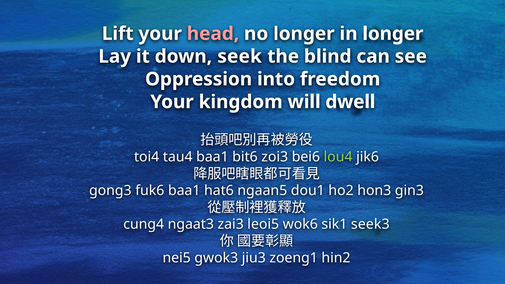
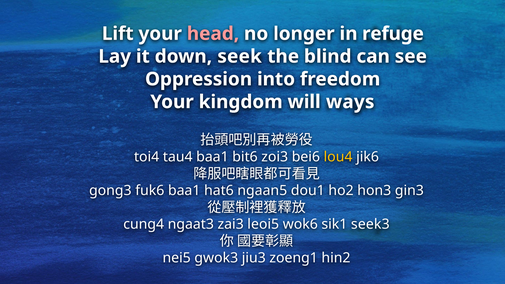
in longer: longer -> refuge
dwell: dwell -> ways
lou4 colour: light green -> yellow
